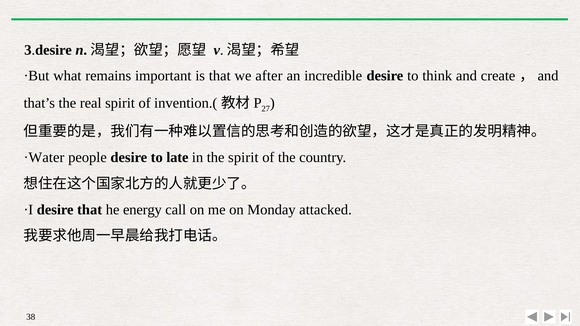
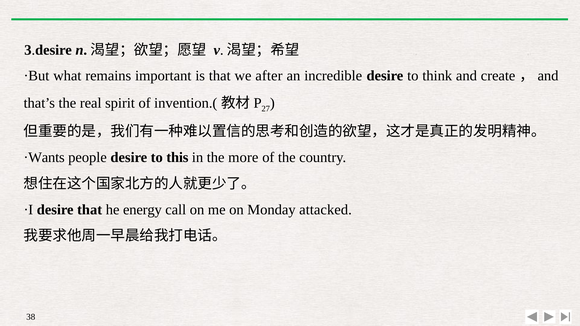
·Water: ·Water -> ·Wants
late: late -> this
the spirit: spirit -> more
